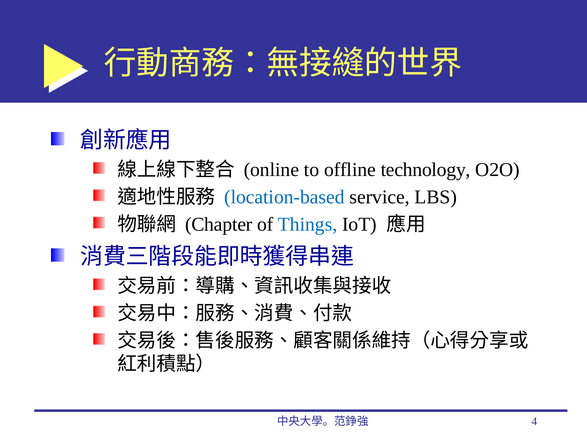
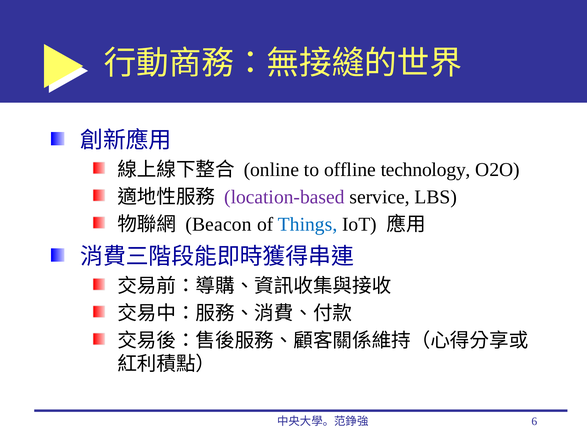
location-based colour: blue -> purple
Chapter: Chapter -> Beacon
4: 4 -> 6
